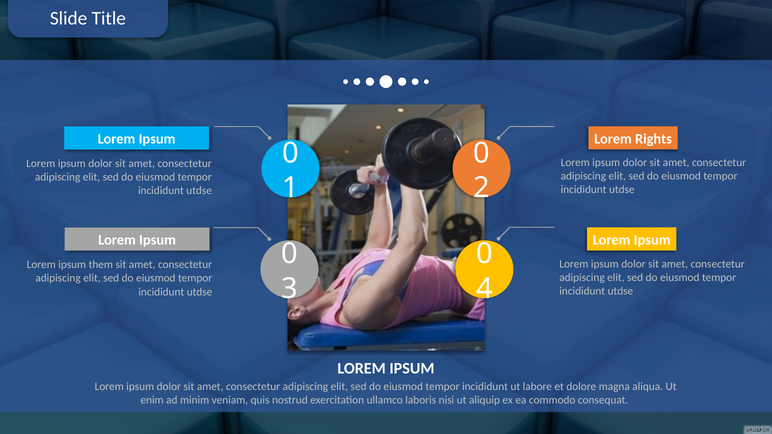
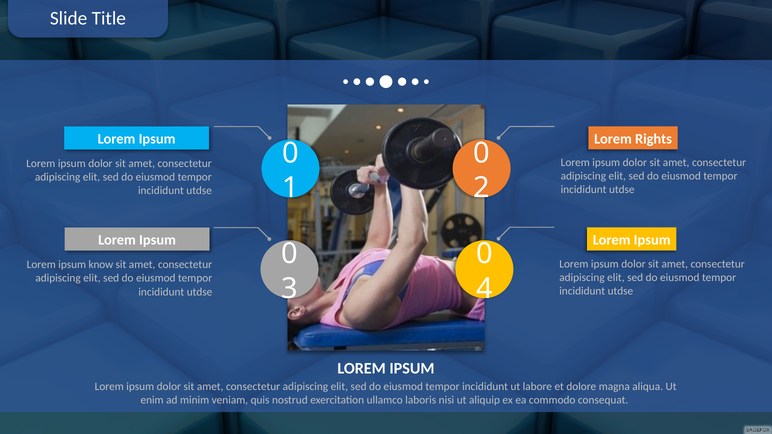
them: them -> know
